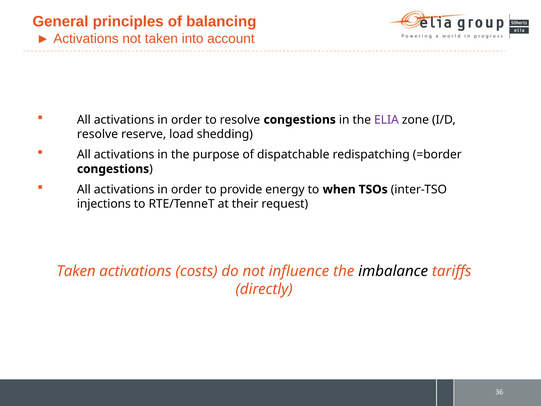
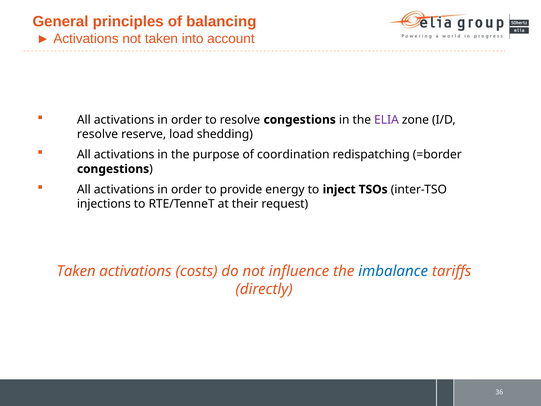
dispatchable: dispatchable -> coordination
when: when -> inject
imbalance colour: black -> blue
